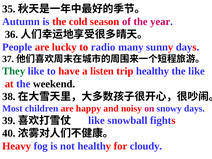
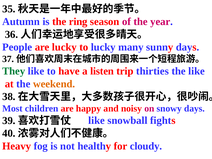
cold: cold -> ring
to radio: radio -> lucky
trip healthy: healthy -> thirties
weekend colour: black -> orange
